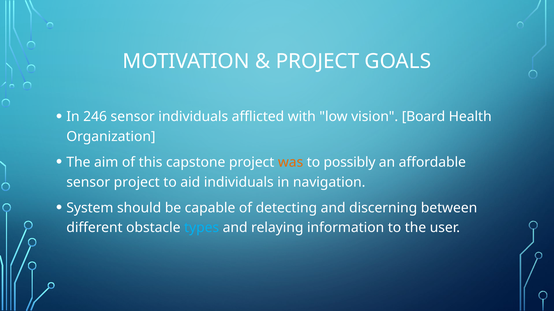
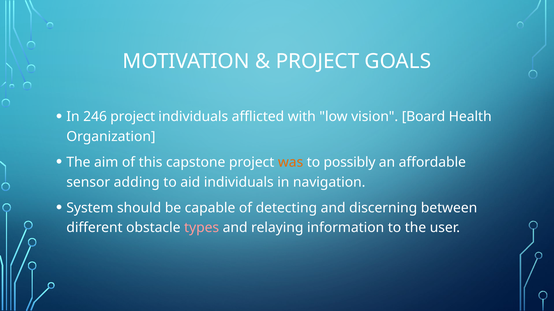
246 sensor: sensor -> project
sensor project: project -> adding
types colour: light blue -> pink
